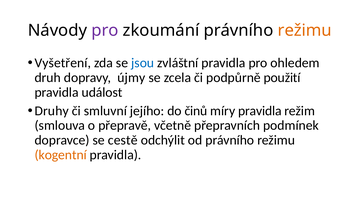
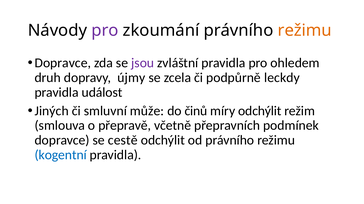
Vyšetření at (63, 63): Vyšetření -> Dopravce
jsou colour: blue -> purple
použití: použití -> leckdy
Druhy: Druhy -> Jiných
jejího: jejího -> může
míry pravidla: pravidla -> odchýlit
kogentní colour: orange -> blue
